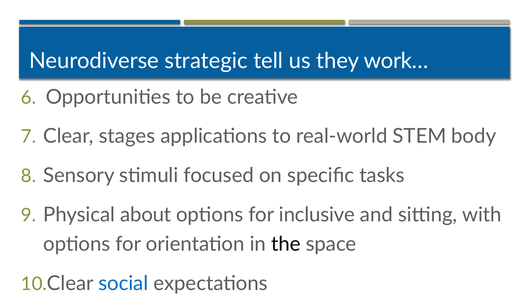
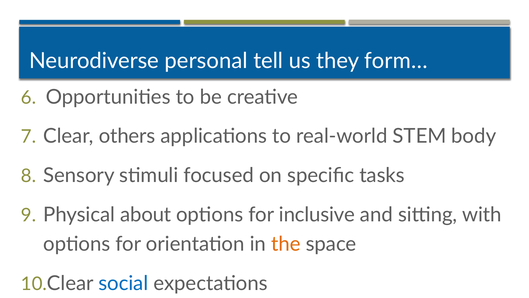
strategic: strategic -> personal
work…: work… -> form…
stages: stages -> others
the colour: black -> orange
